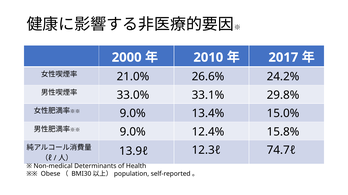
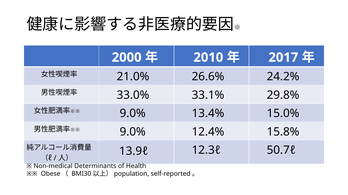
74.7ℓ: 74.7ℓ -> 50.7ℓ
